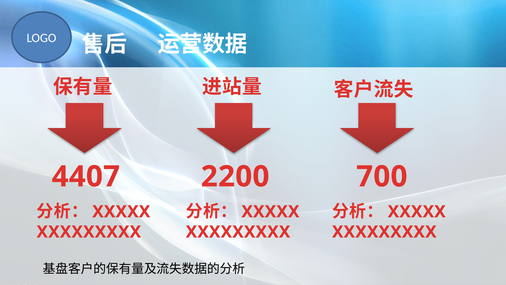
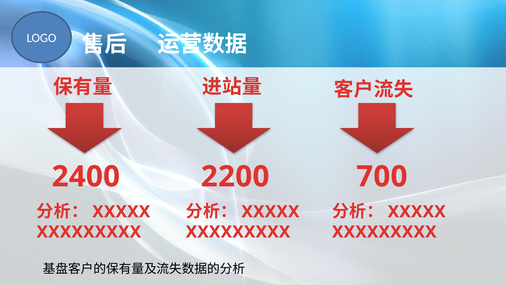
4407: 4407 -> 2400
